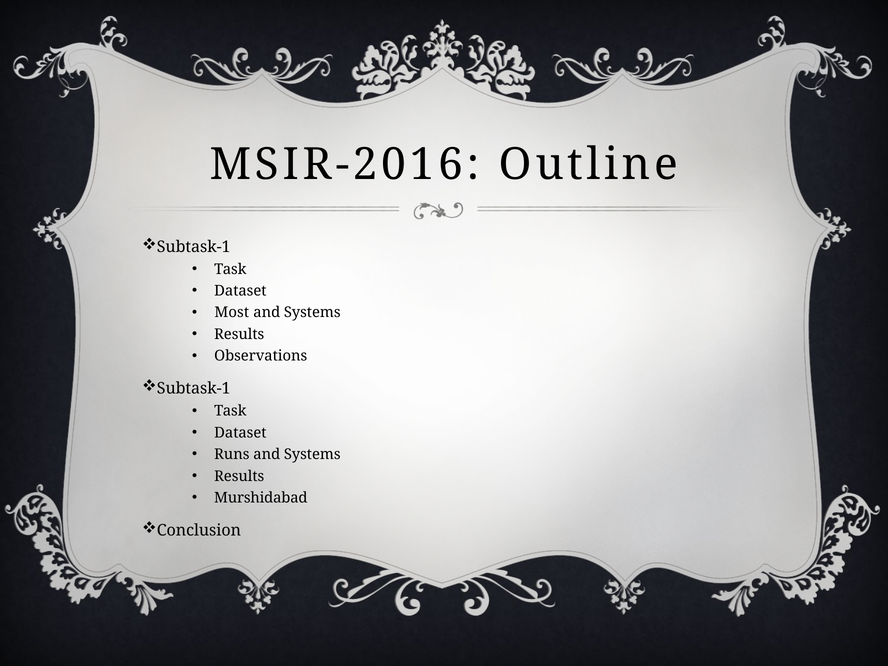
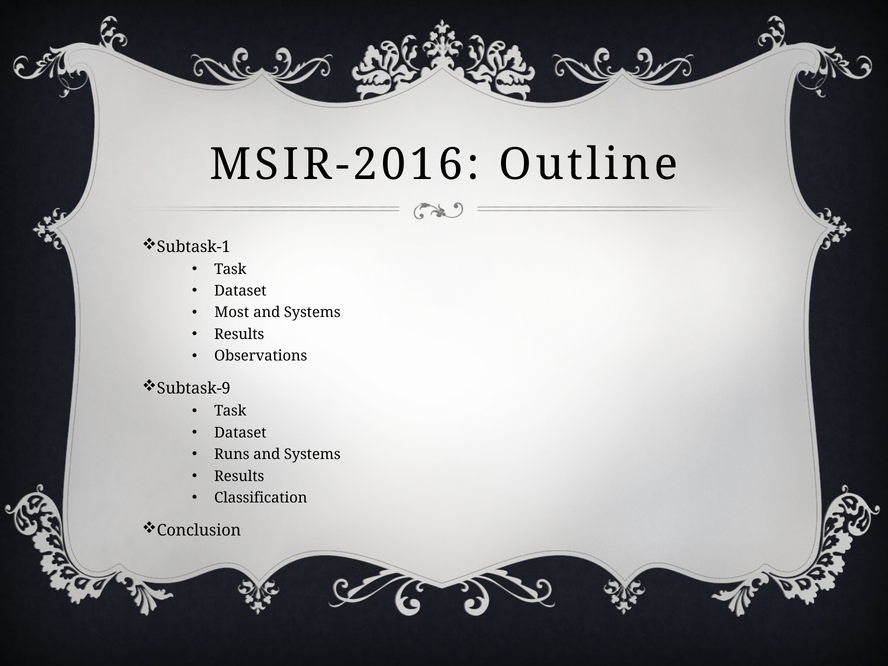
Subtask-1 at (194, 389): Subtask-1 -> Subtask-9
Murshidabad: Murshidabad -> Classification
